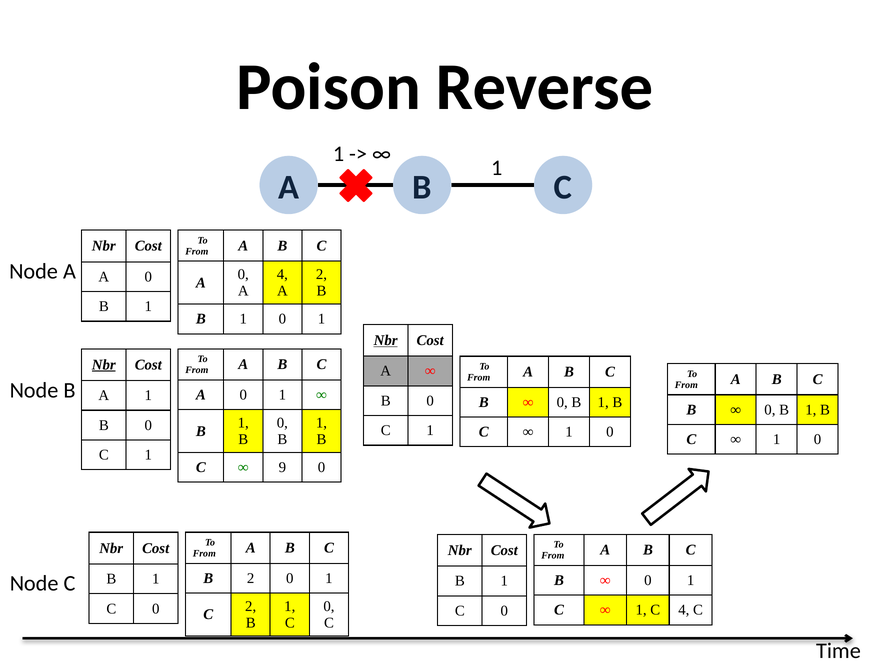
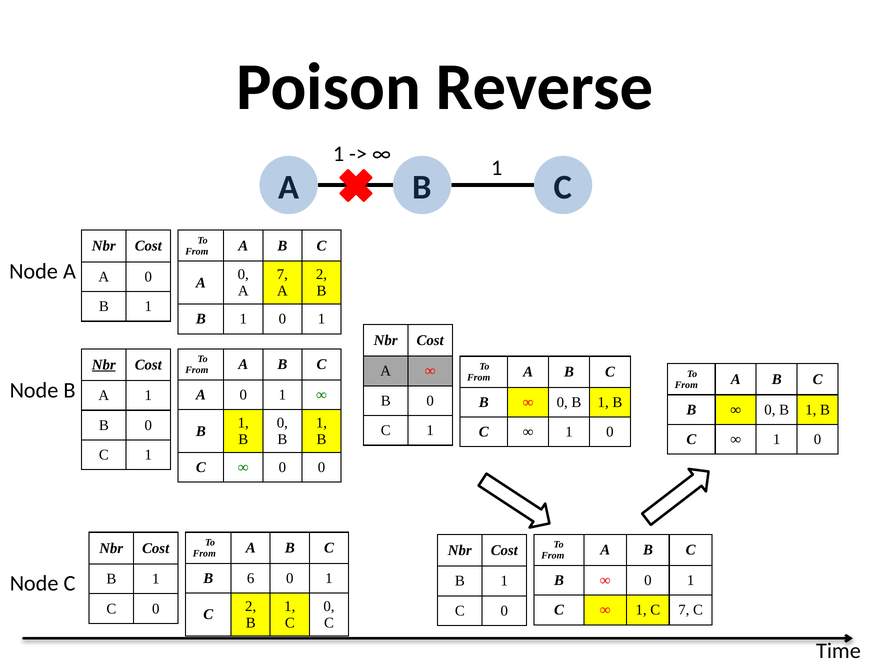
4 at (282, 274): 4 -> 7
Nbr at (386, 340) underline: present -> none
9 at (282, 467): 9 -> 0
B 2: 2 -> 6
C 4: 4 -> 7
